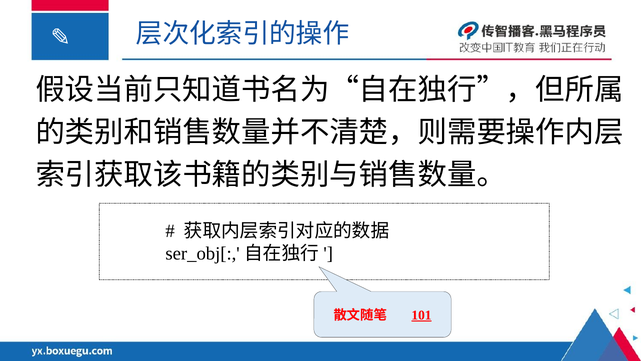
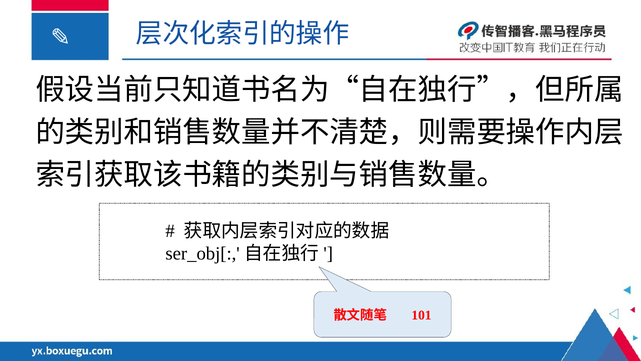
101 underline: present -> none
